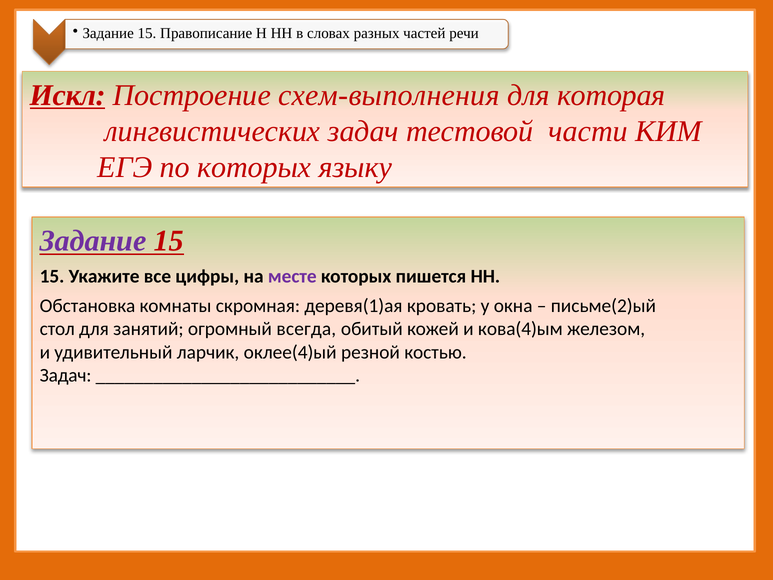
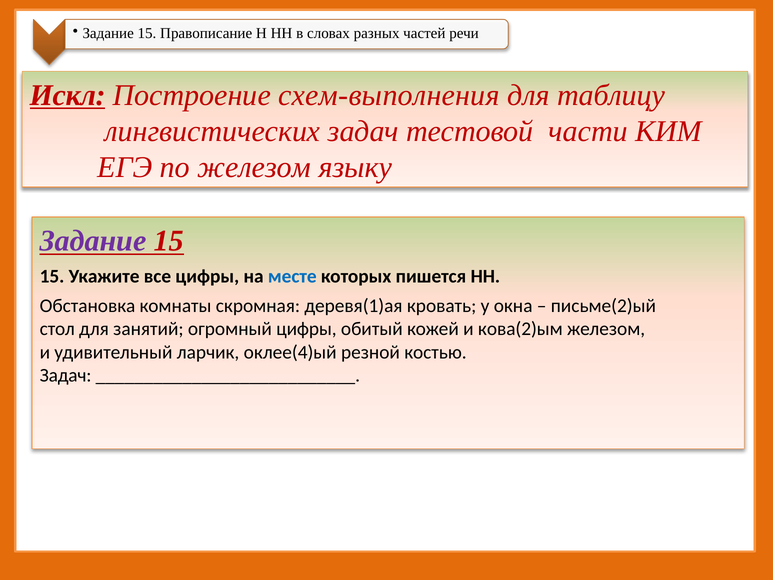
которая: которая -> таблицу
по которых: которых -> железом
месте colour: purple -> blue
огромный всегда: всегда -> цифры
кова(4)ым: кова(4)ым -> кова(2)ым
